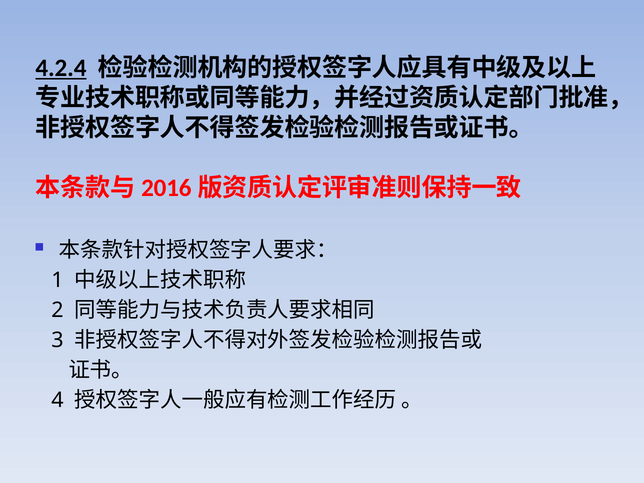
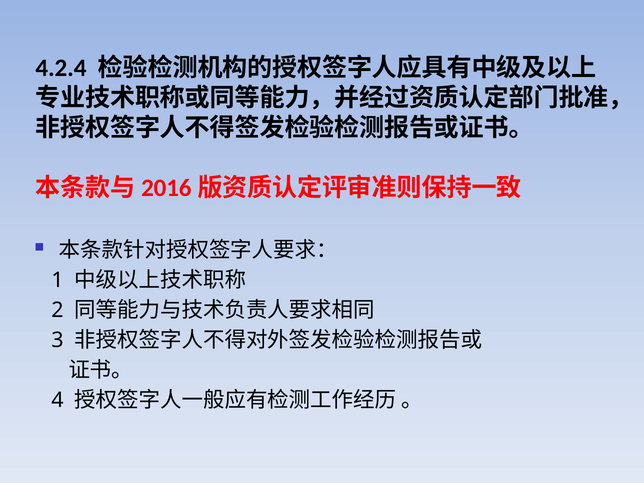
4.2.4 underline: present -> none
